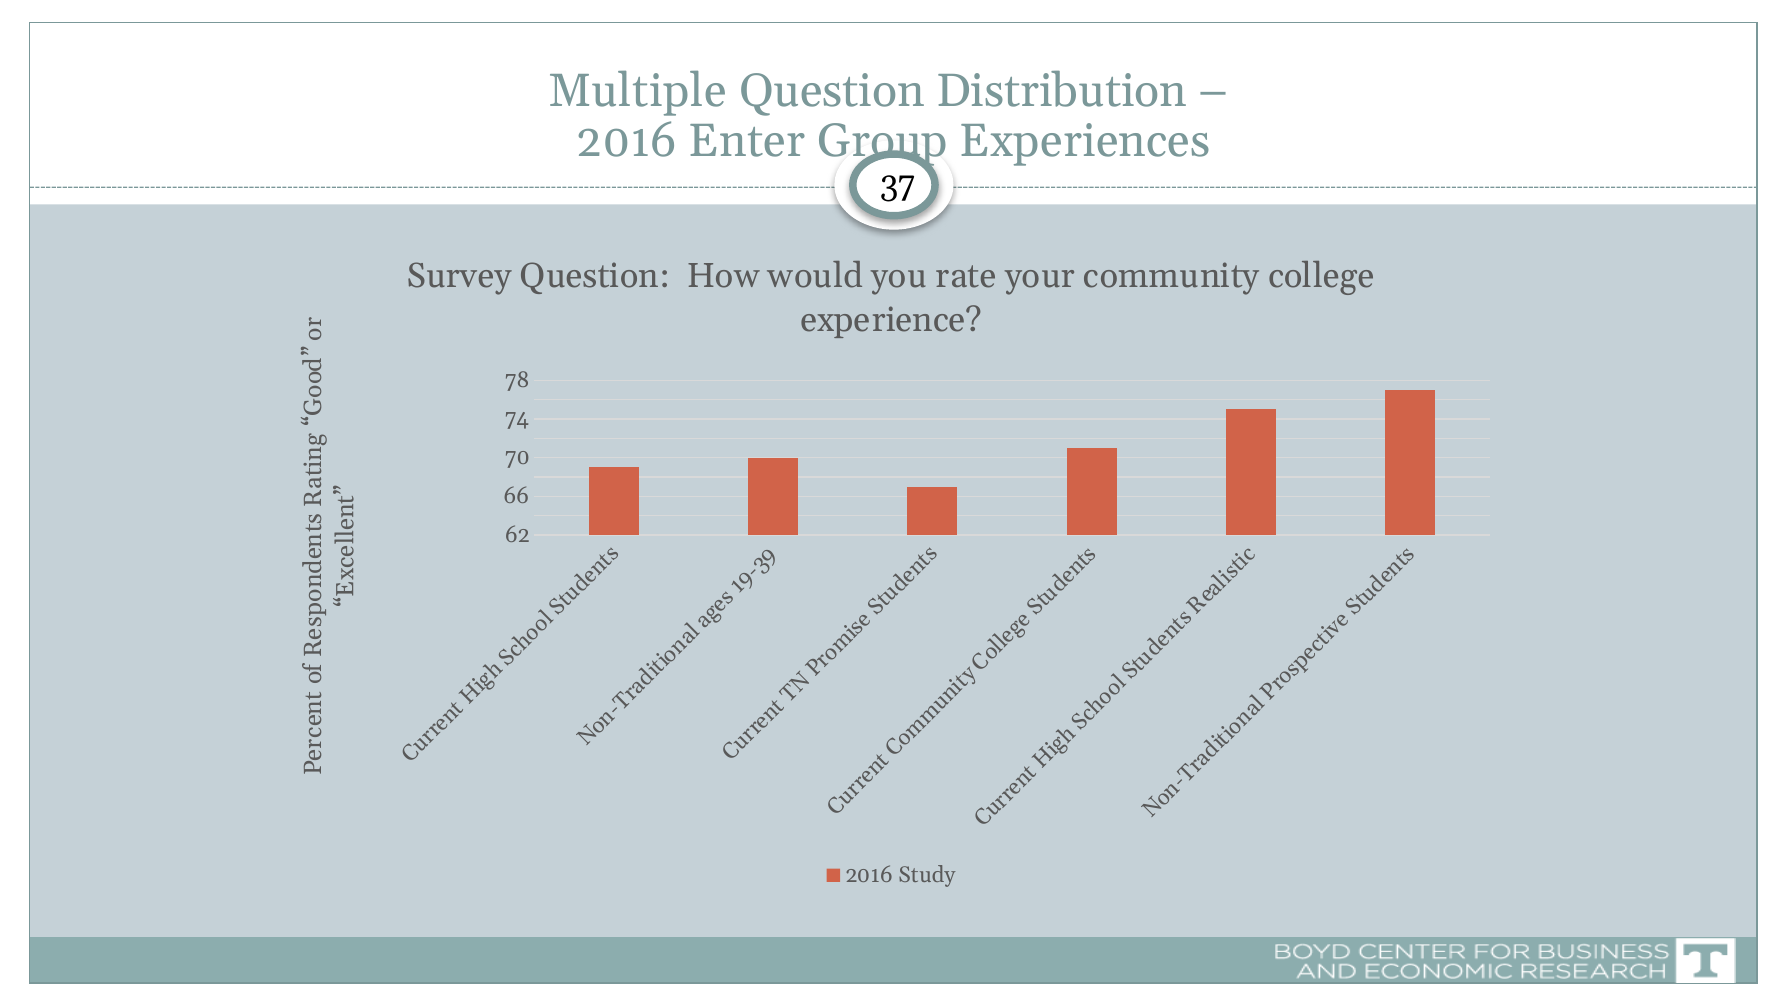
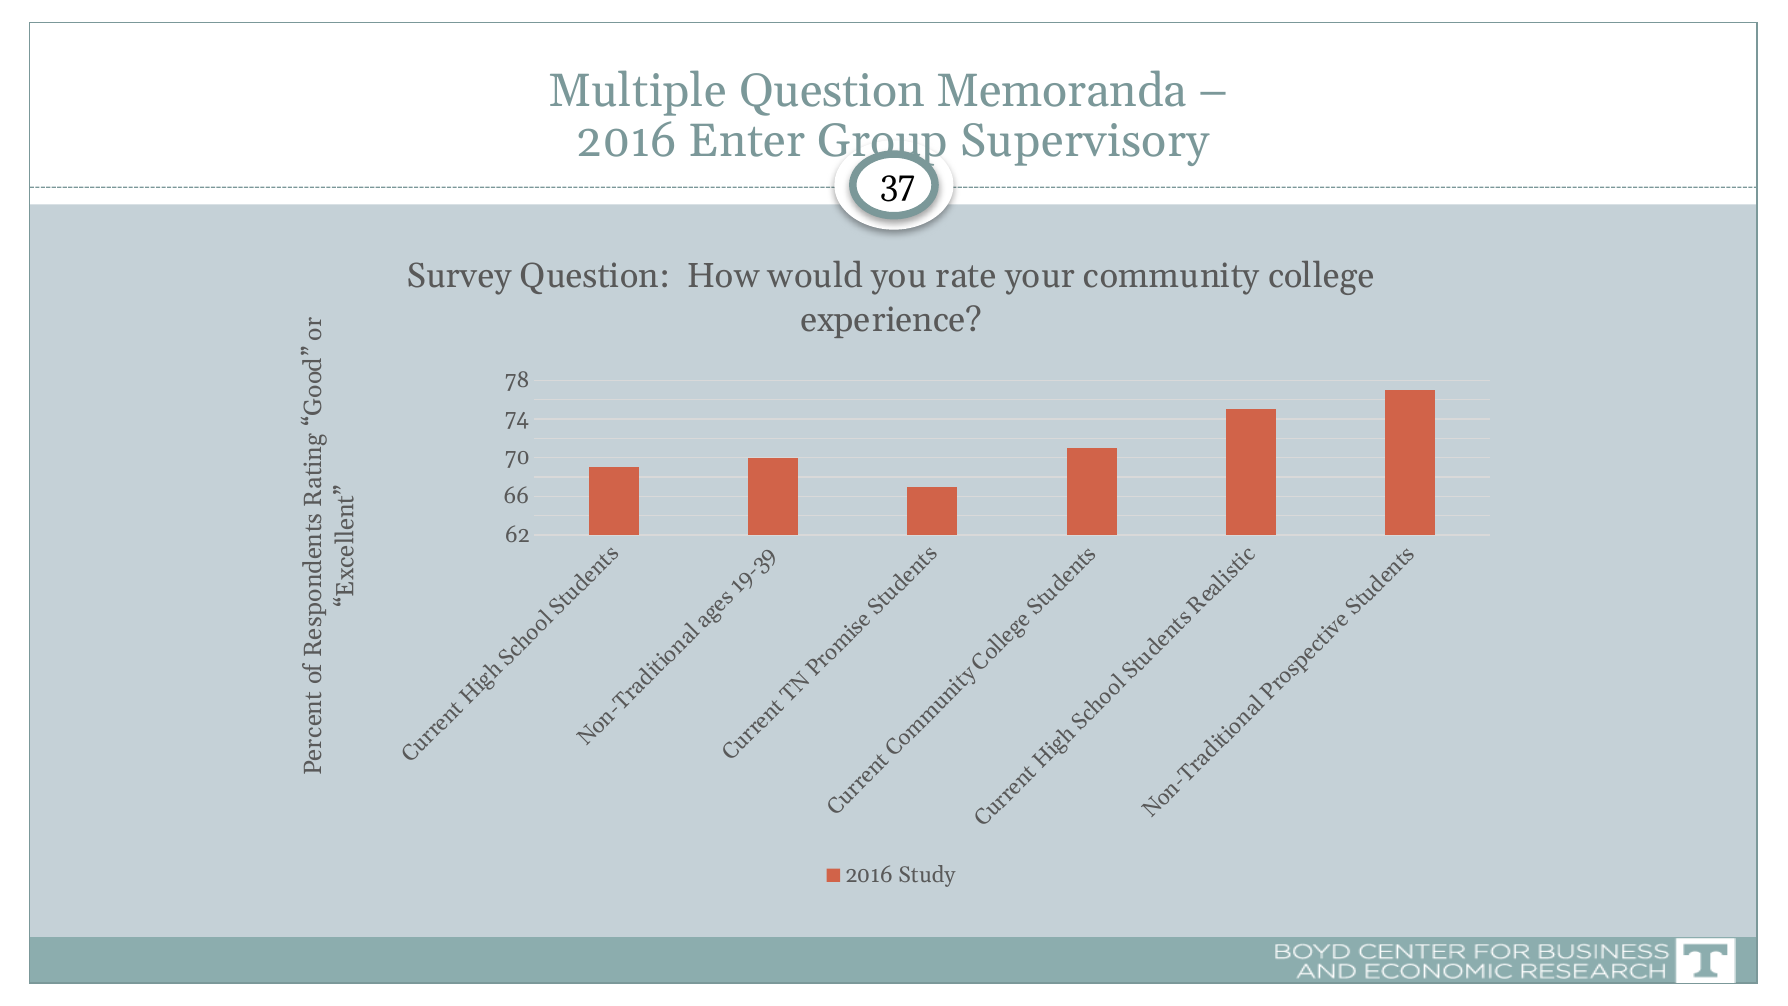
Distribution: Distribution -> Memoranda
Experiences: Experiences -> Supervisory
